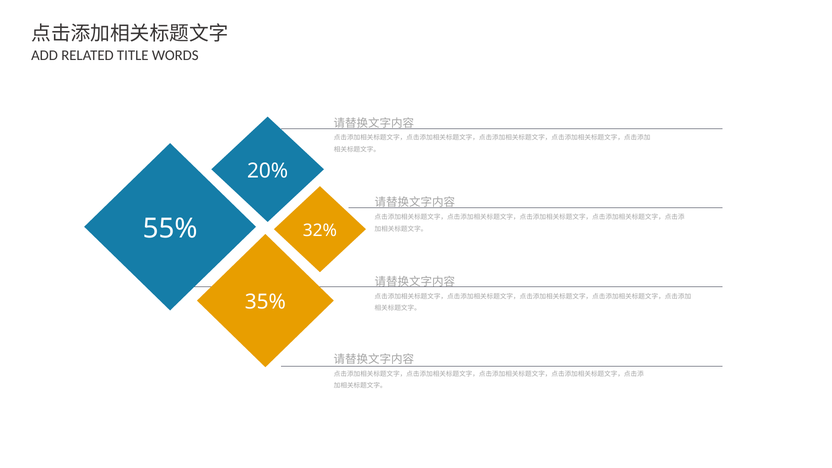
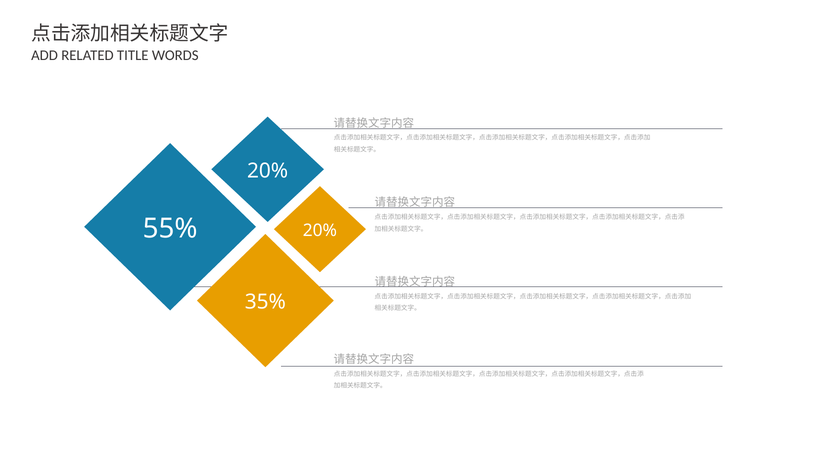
55% 32%: 32% -> 20%
